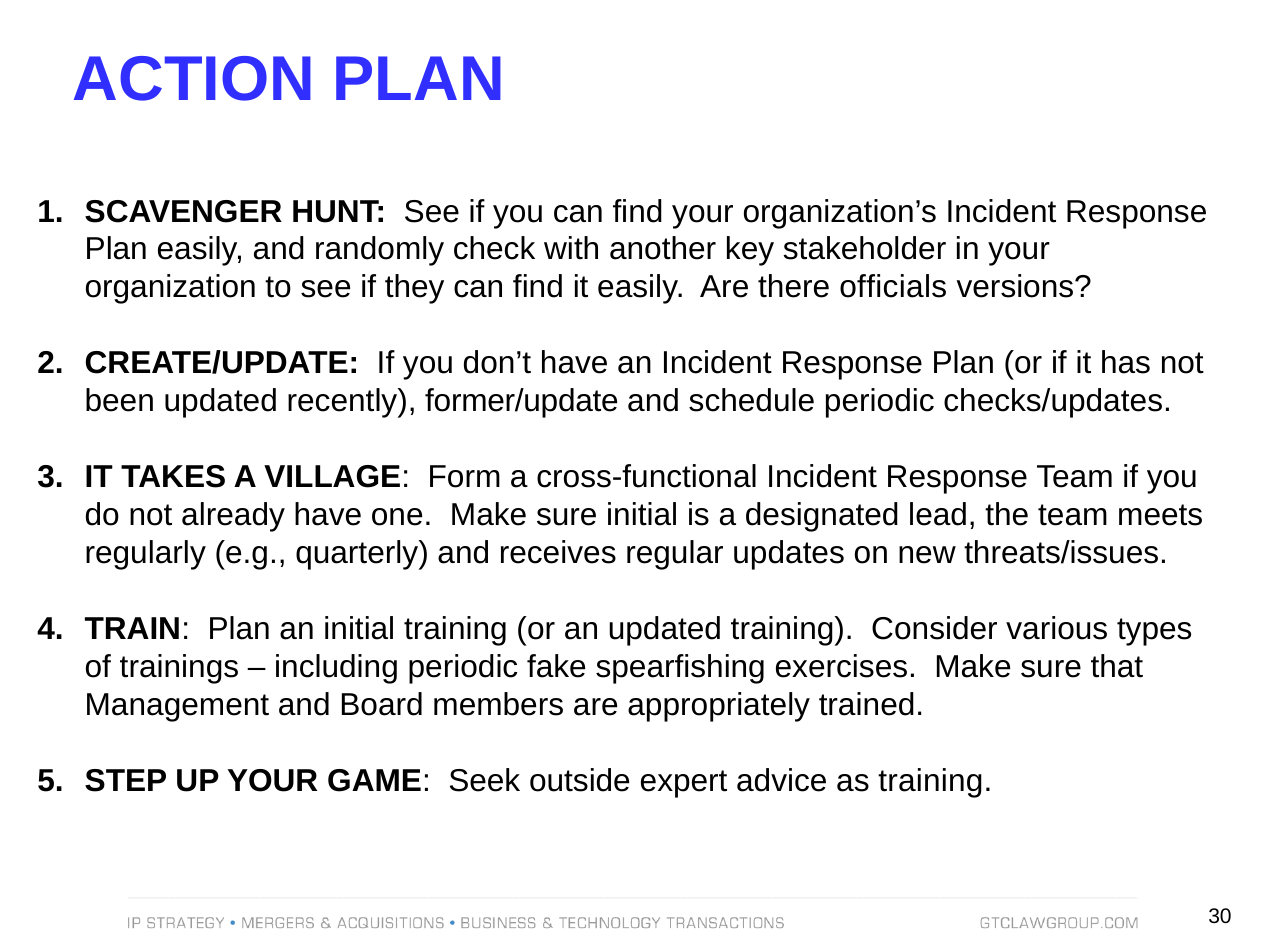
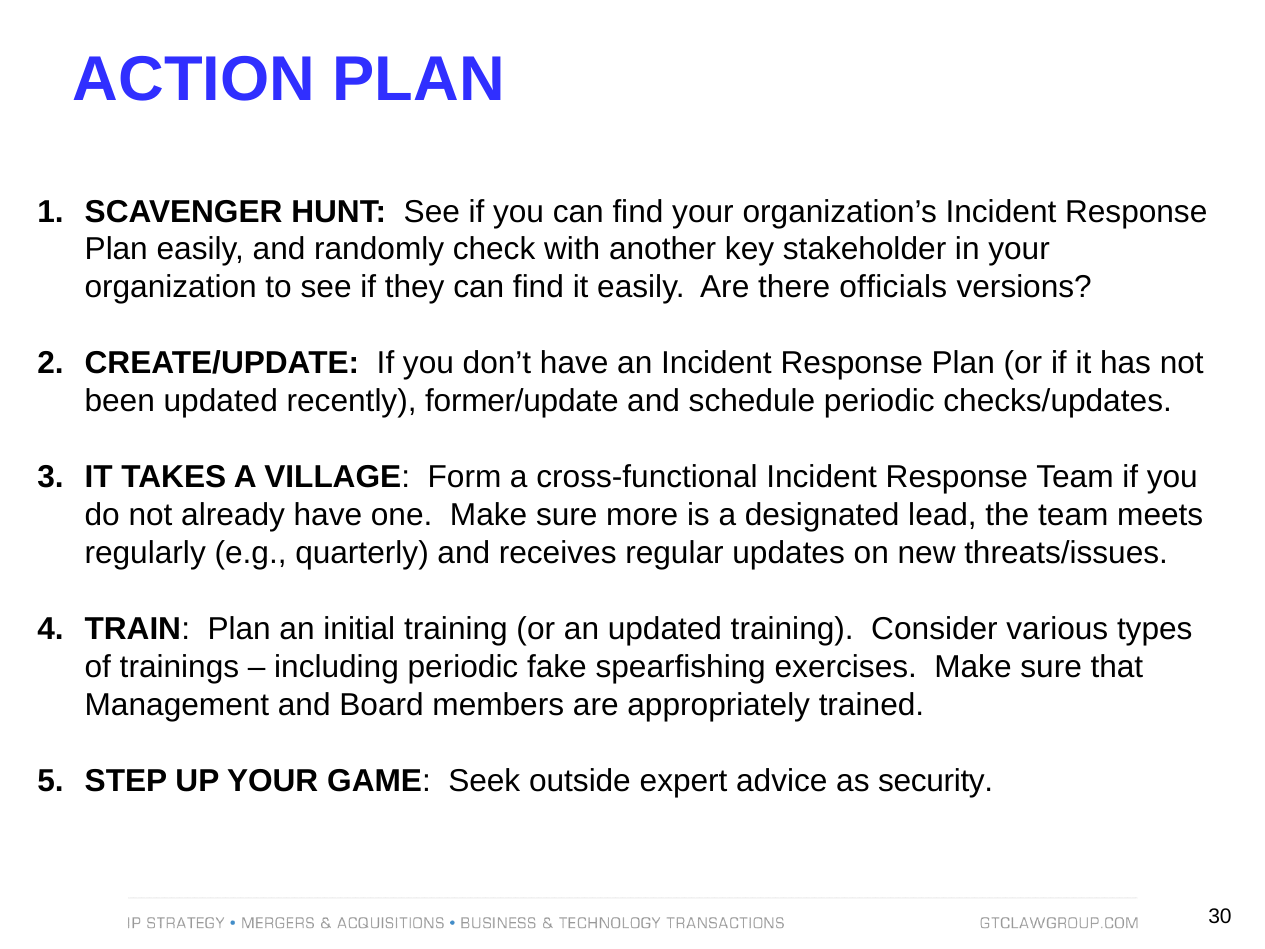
sure initial: initial -> more
as training: training -> security
